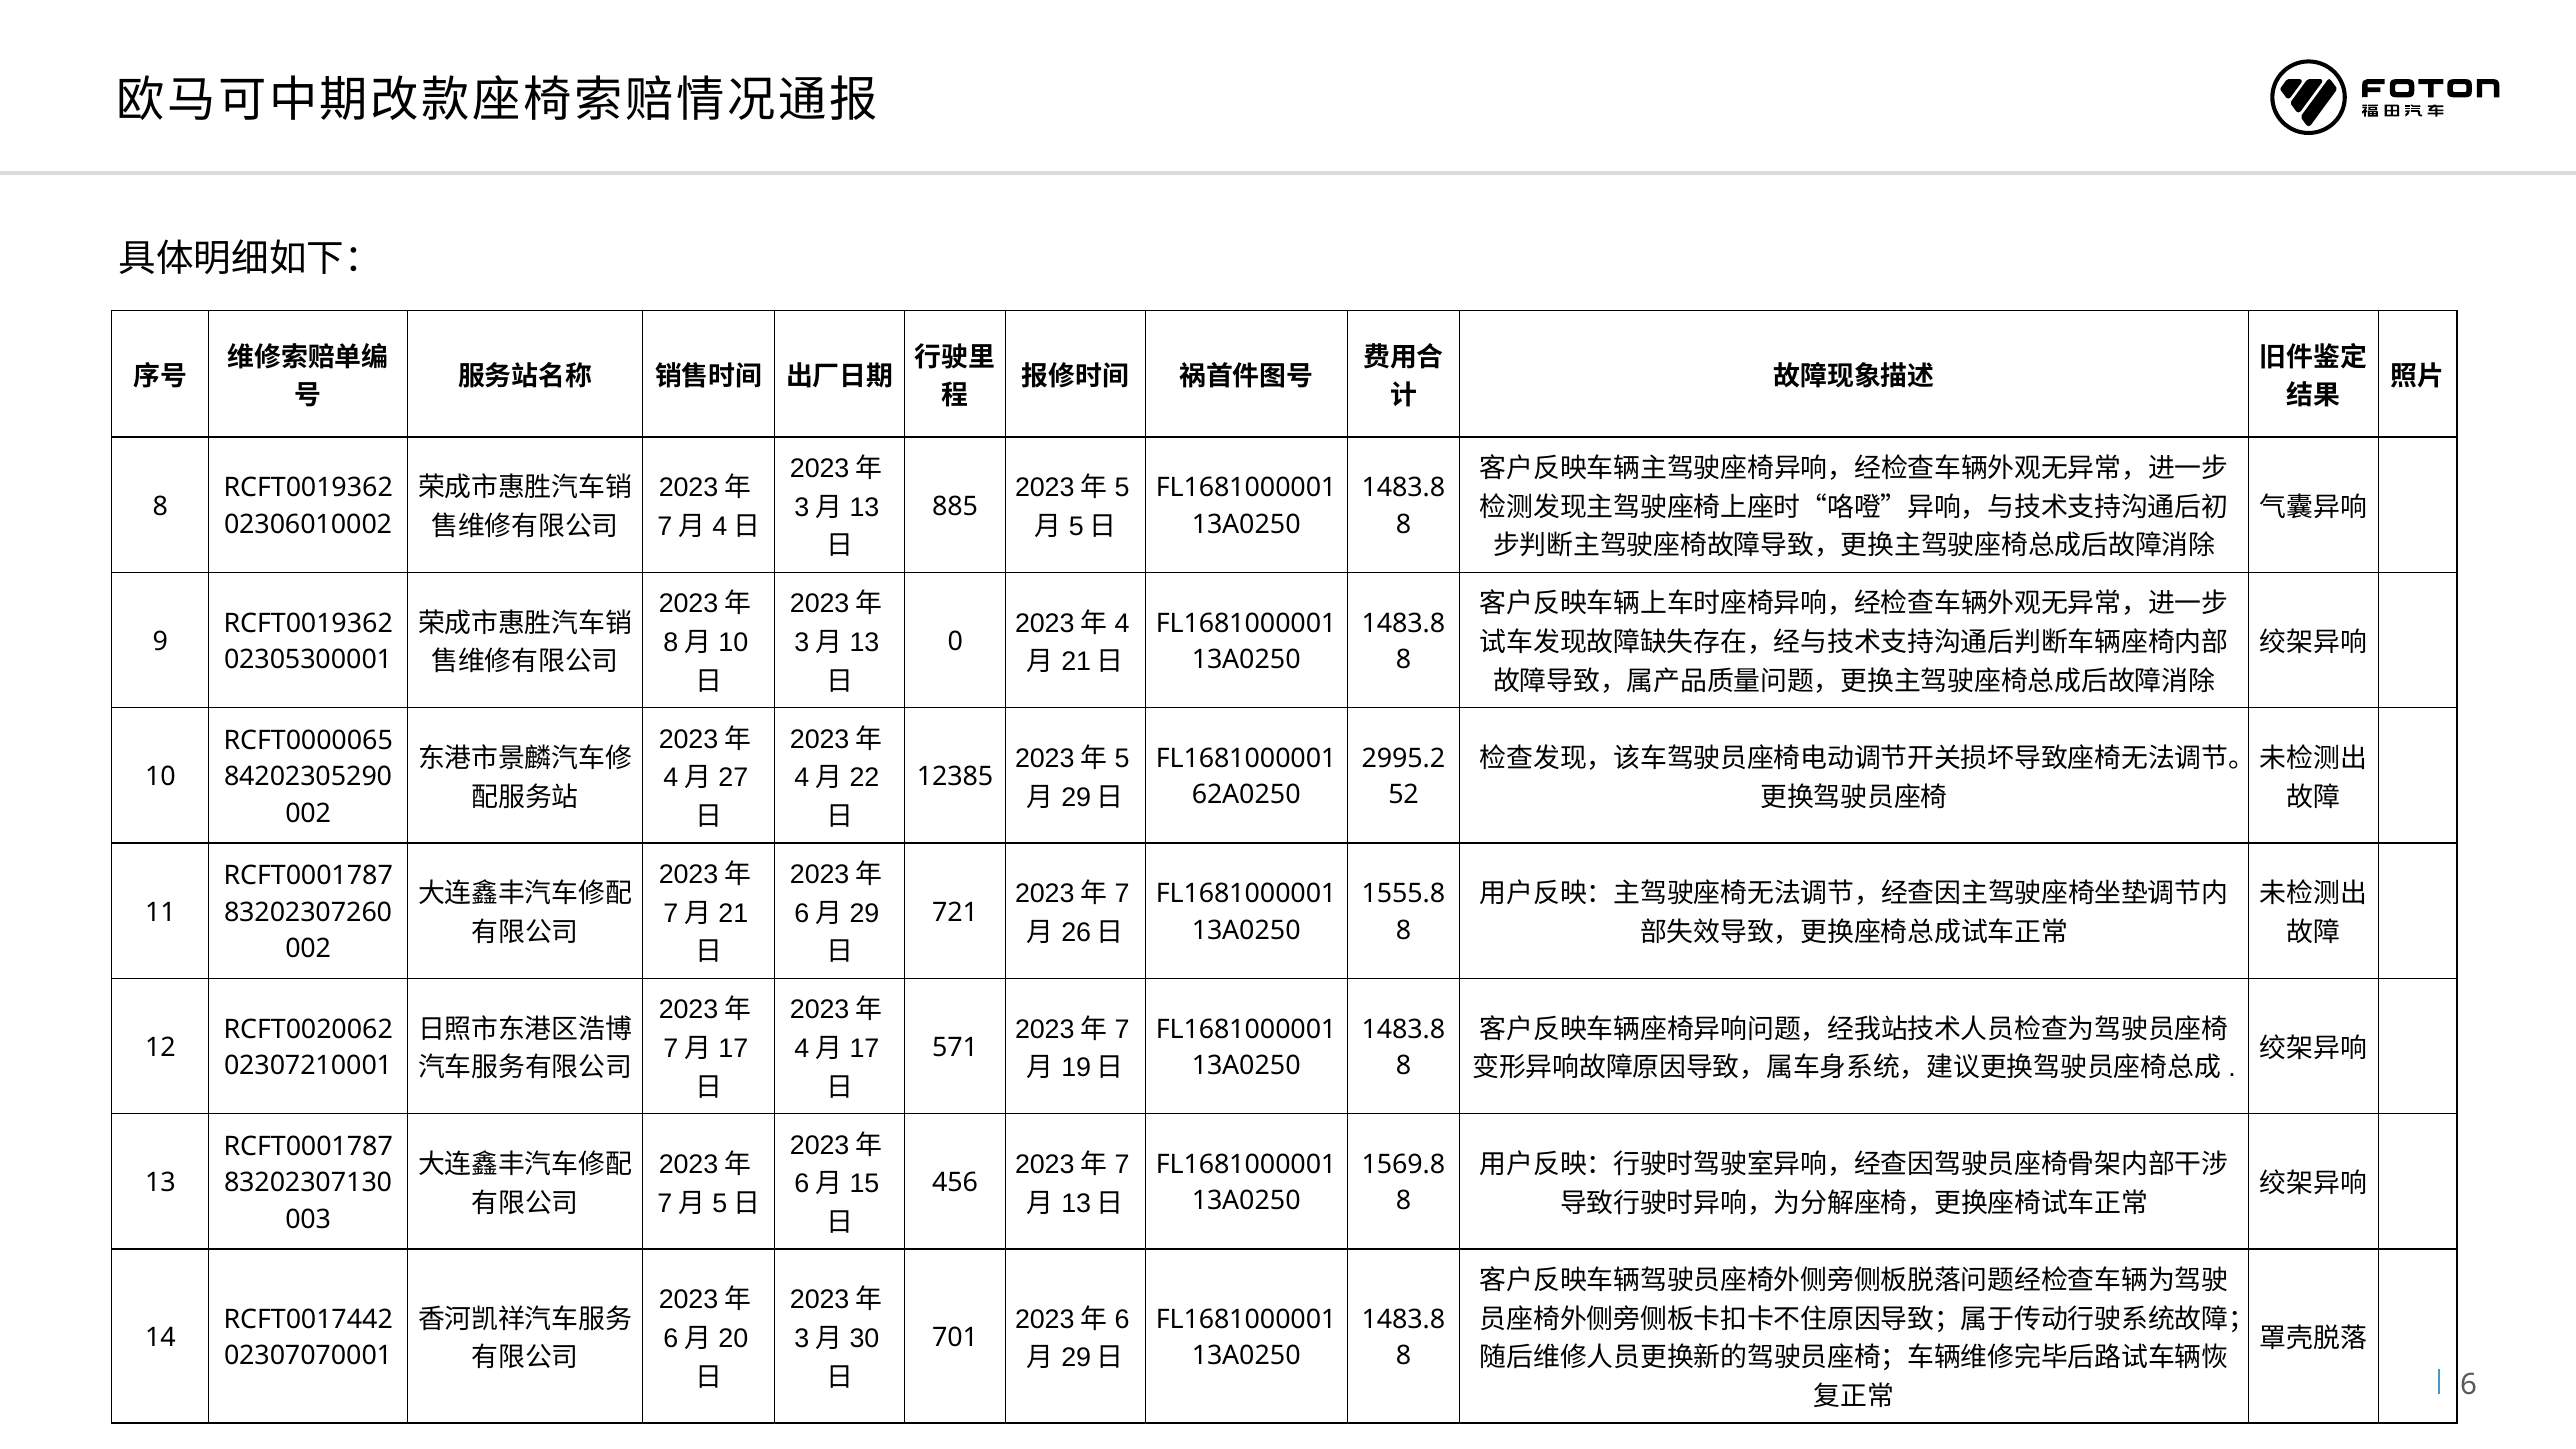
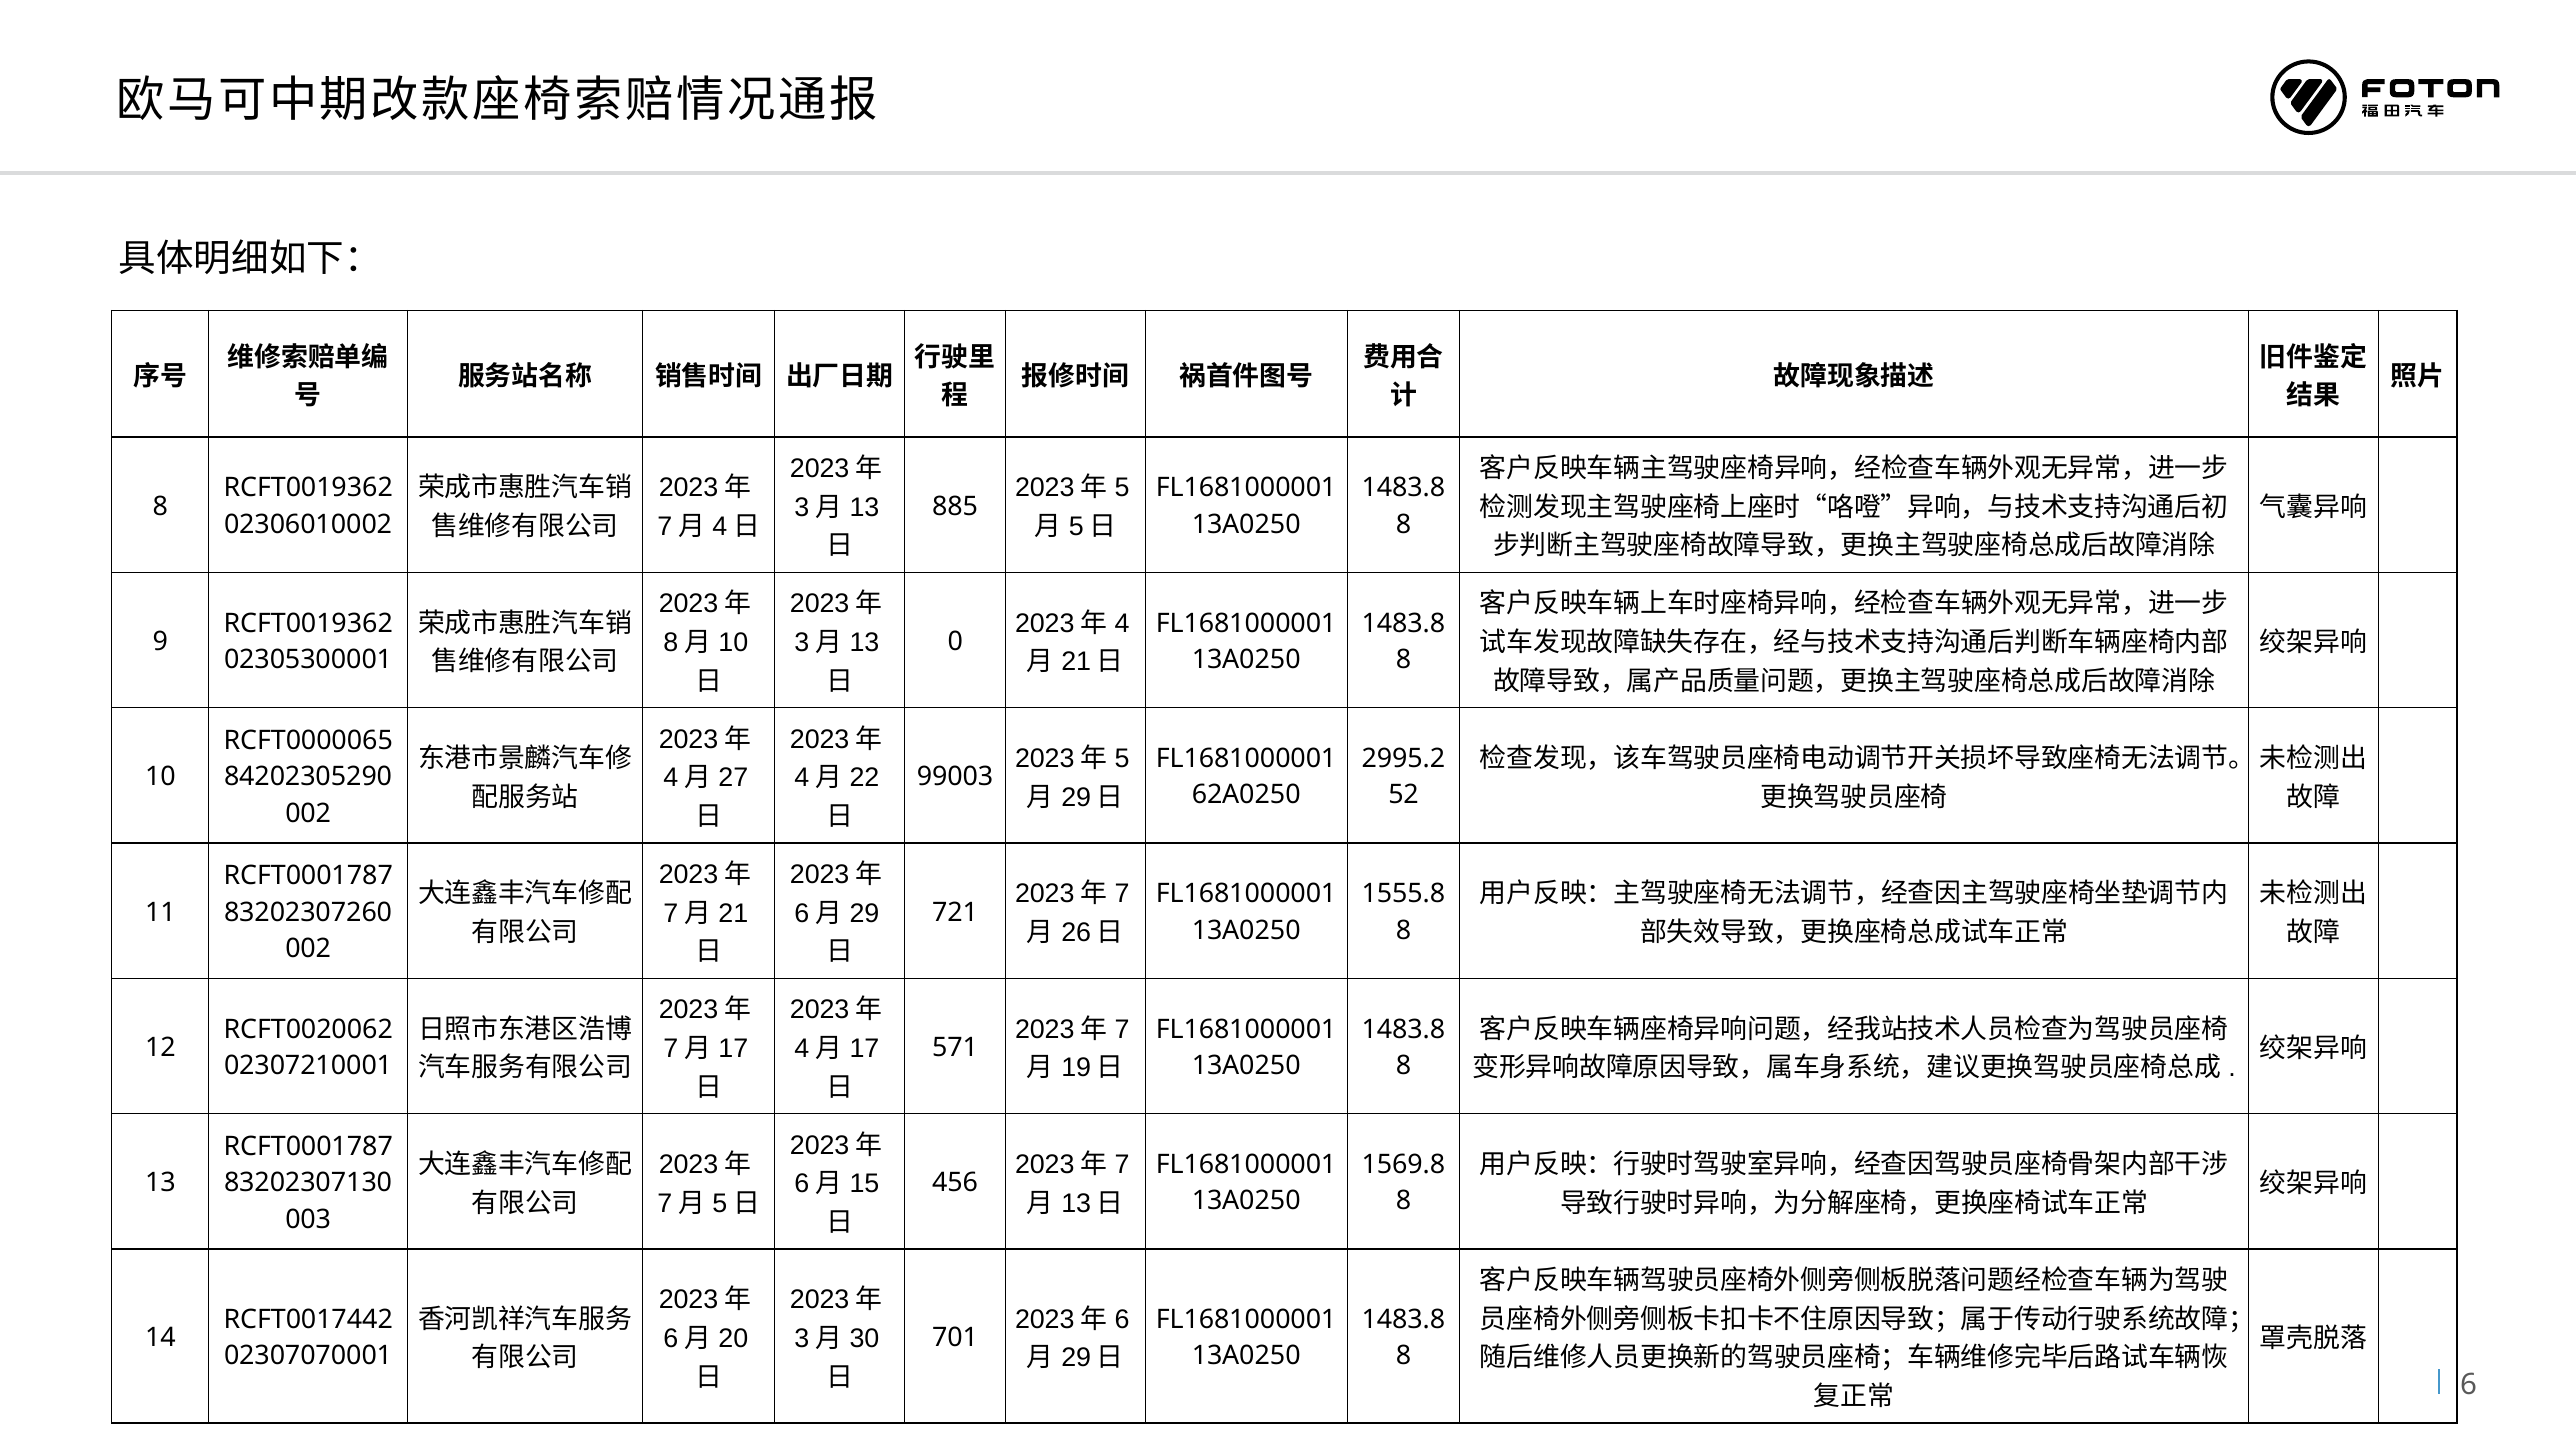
12385: 12385 -> 99003
